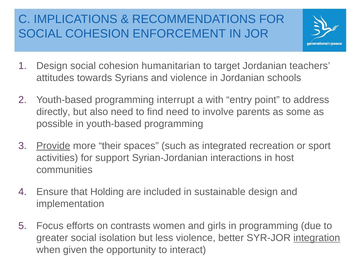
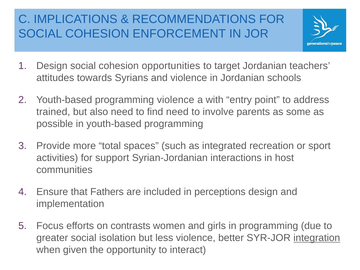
humanitarian: humanitarian -> opportunities
programming interrupt: interrupt -> violence
directly: directly -> trained
Provide underline: present -> none
their: their -> total
Holding: Holding -> Fathers
sustainable: sustainable -> perceptions
